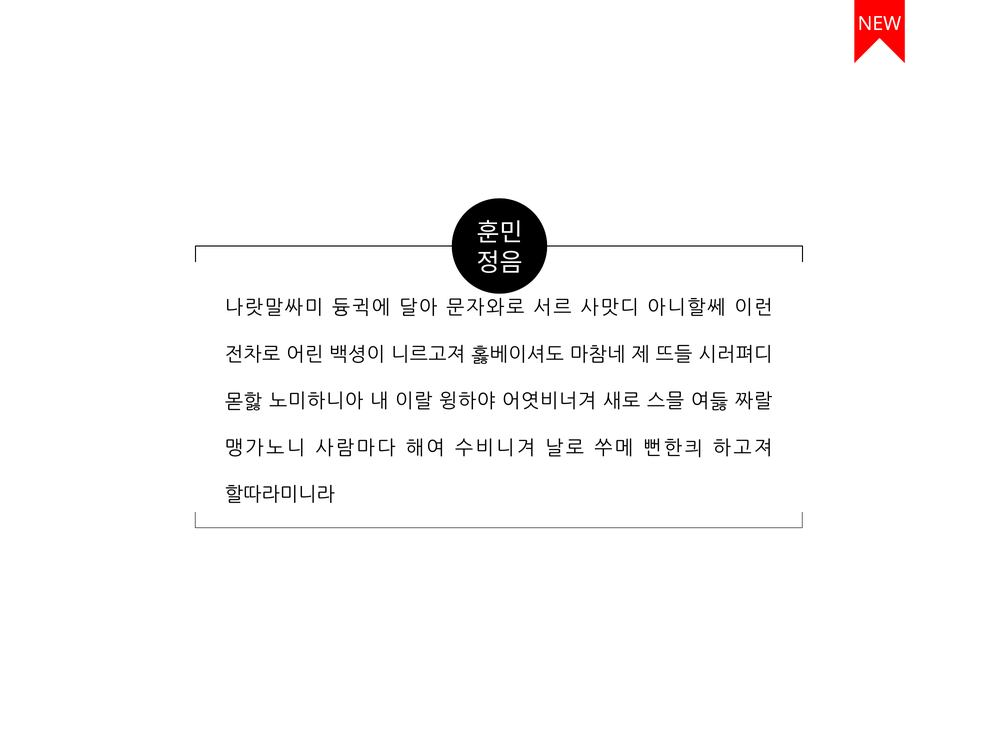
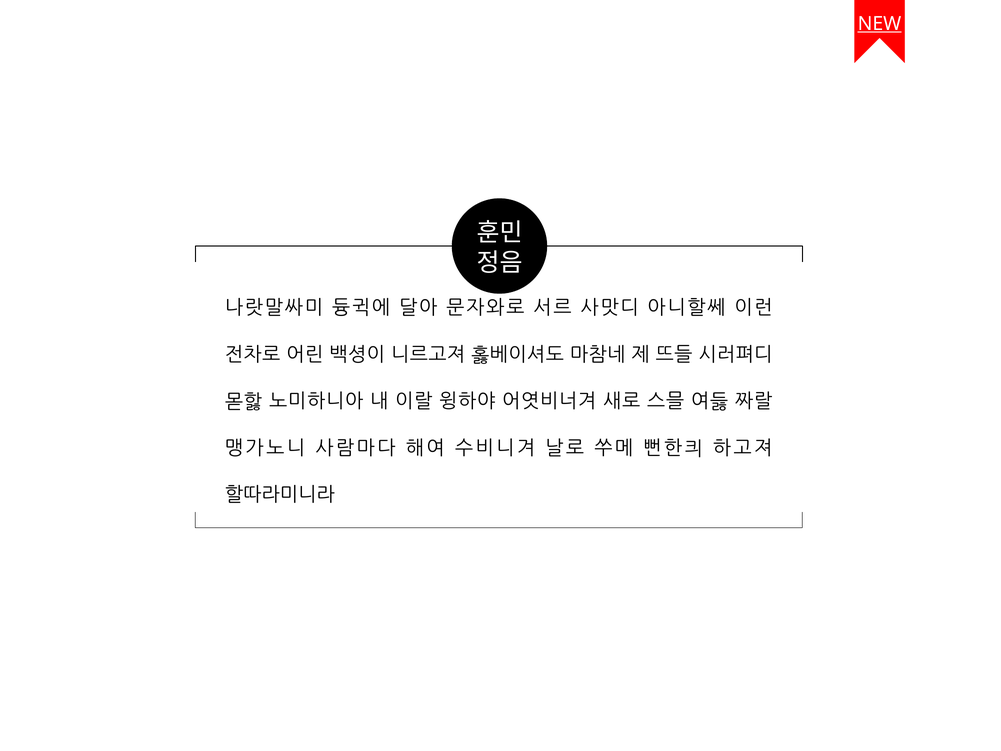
NEW underline: none -> present
